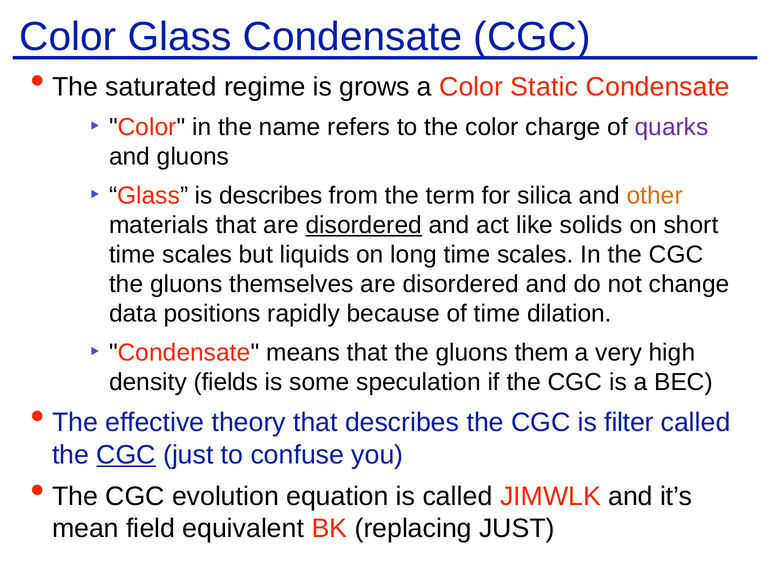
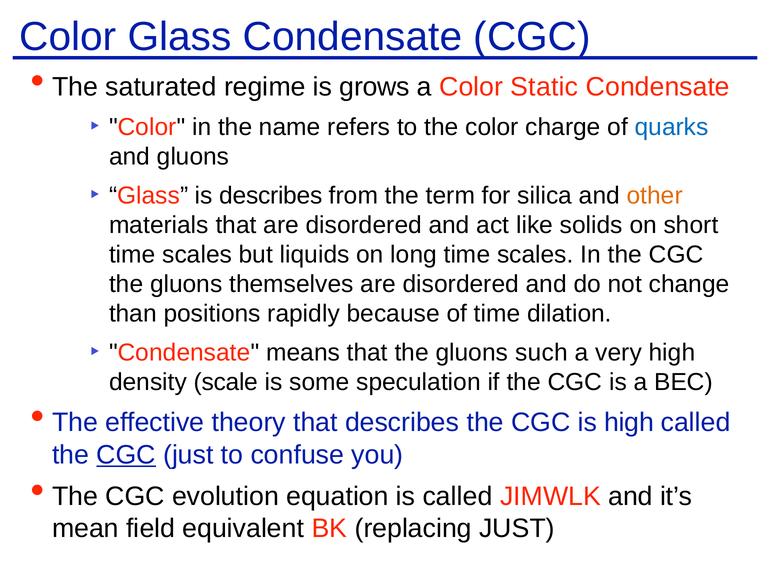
quarks colour: purple -> blue
disordered at (364, 225) underline: present -> none
data: data -> than
them: them -> such
fields: fields -> scale
is filter: filter -> high
